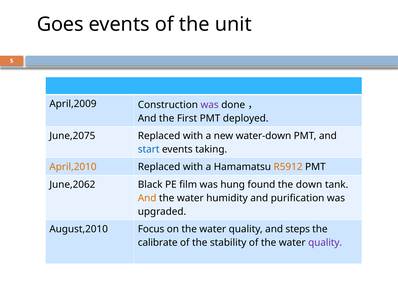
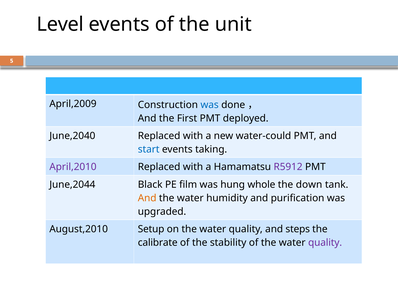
Goes: Goes -> Level
was at (210, 105) colour: purple -> blue
June,2075: June,2075 -> June,2040
water-down: water-down -> water-could
April,2010 colour: orange -> purple
R5912 colour: orange -> purple
June,2062: June,2062 -> June,2044
found: found -> whole
Focus: Focus -> Setup
